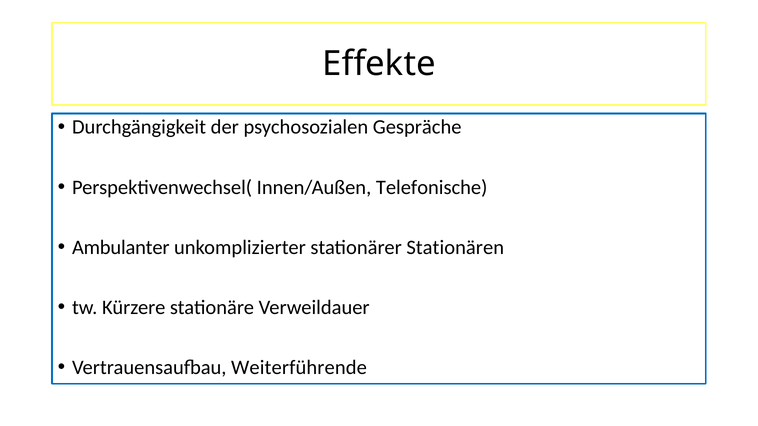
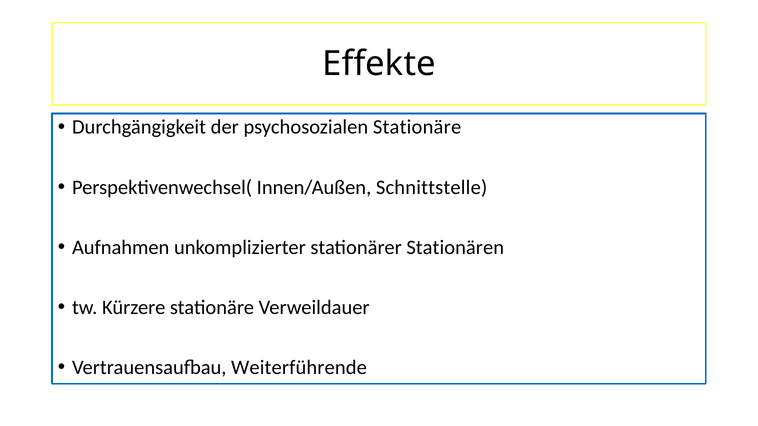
psychosozialen Gespräche: Gespräche -> Stationäre
Telefonische: Telefonische -> Schnittstelle
Ambulanter: Ambulanter -> Aufnahmen
